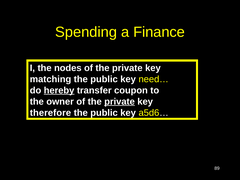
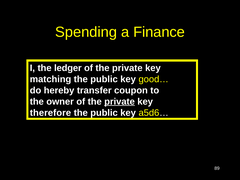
nodes: nodes -> ledger
need…: need… -> good…
hereby underline: present -> none
